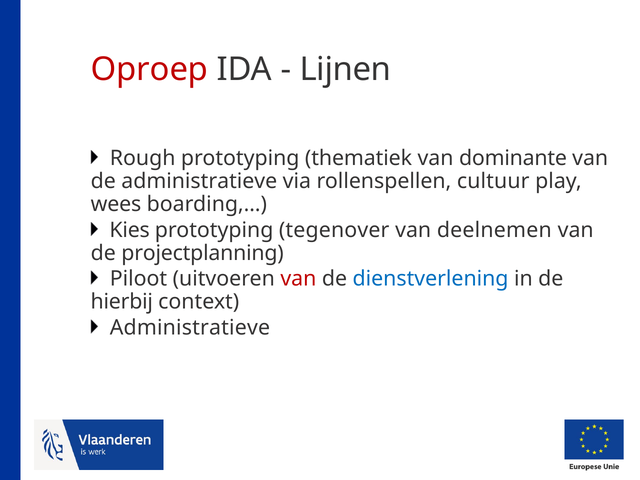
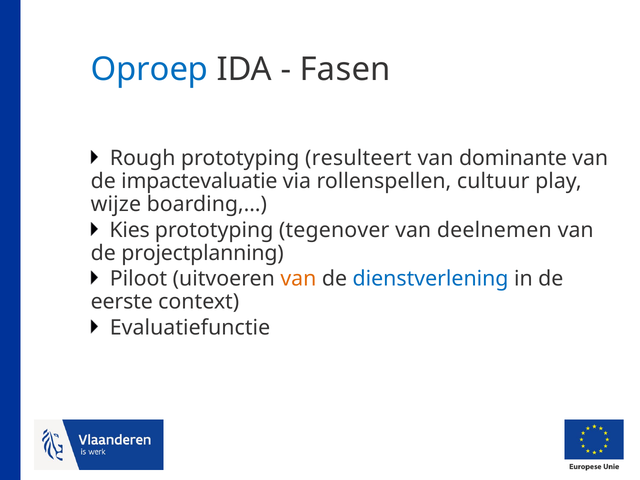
Oproep colour: red -> blue
Lijnen: Lijnen -> Fasen
thematiek: thematiek -> resulteert
de administratieve: administratieve -> impactevaluatie
wees: wees -> wijze
van at (298, 279) colour: red -> orange
hierbij: hierbij -> eerste
Administratieve at (190, 328): Administratieve -> Evaluatiefunctie
